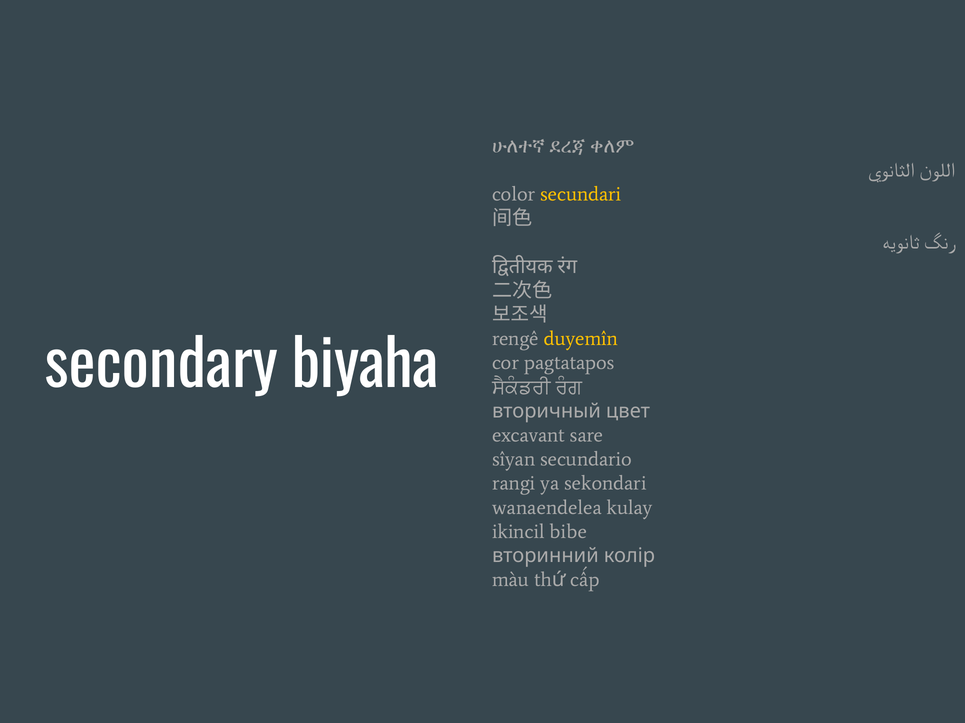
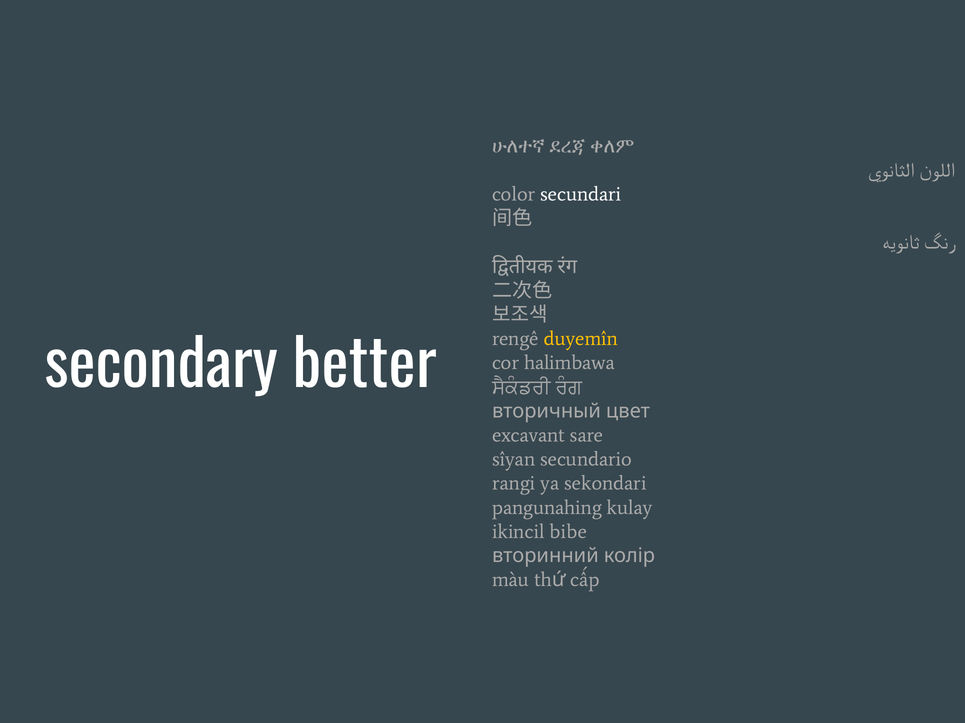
secundari colour: yellow -> white
biyaha: biyaha -> better
pagtatapos: pagtatapos -> halimbawa
wanaendelea: wanaendelea -> pangunahing
